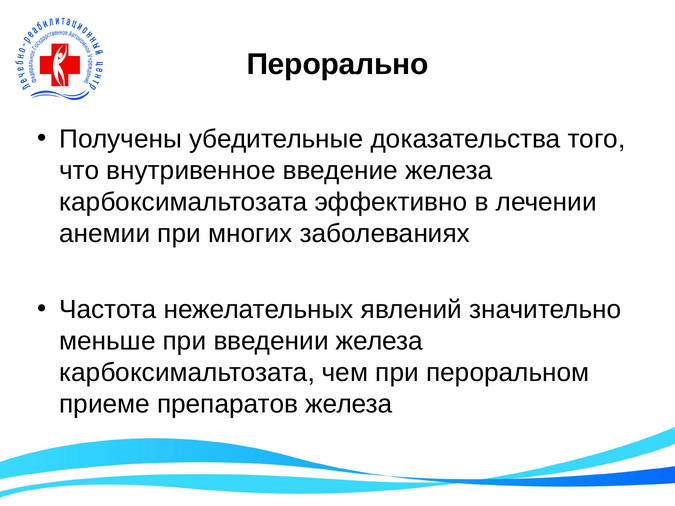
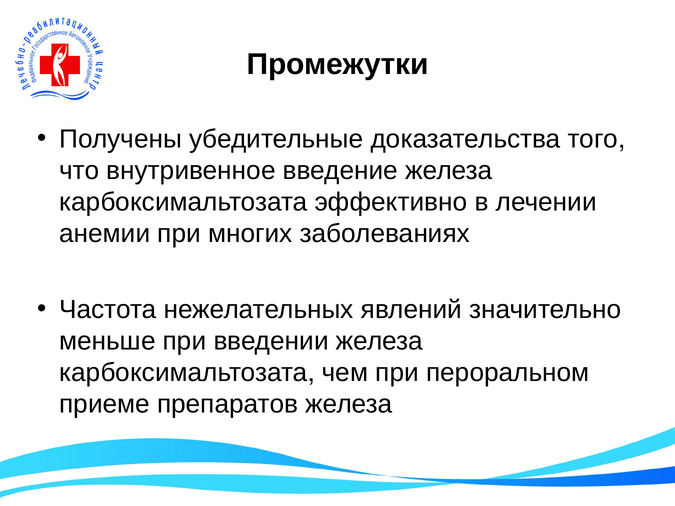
Перорально: Перорально -> Промежутки
